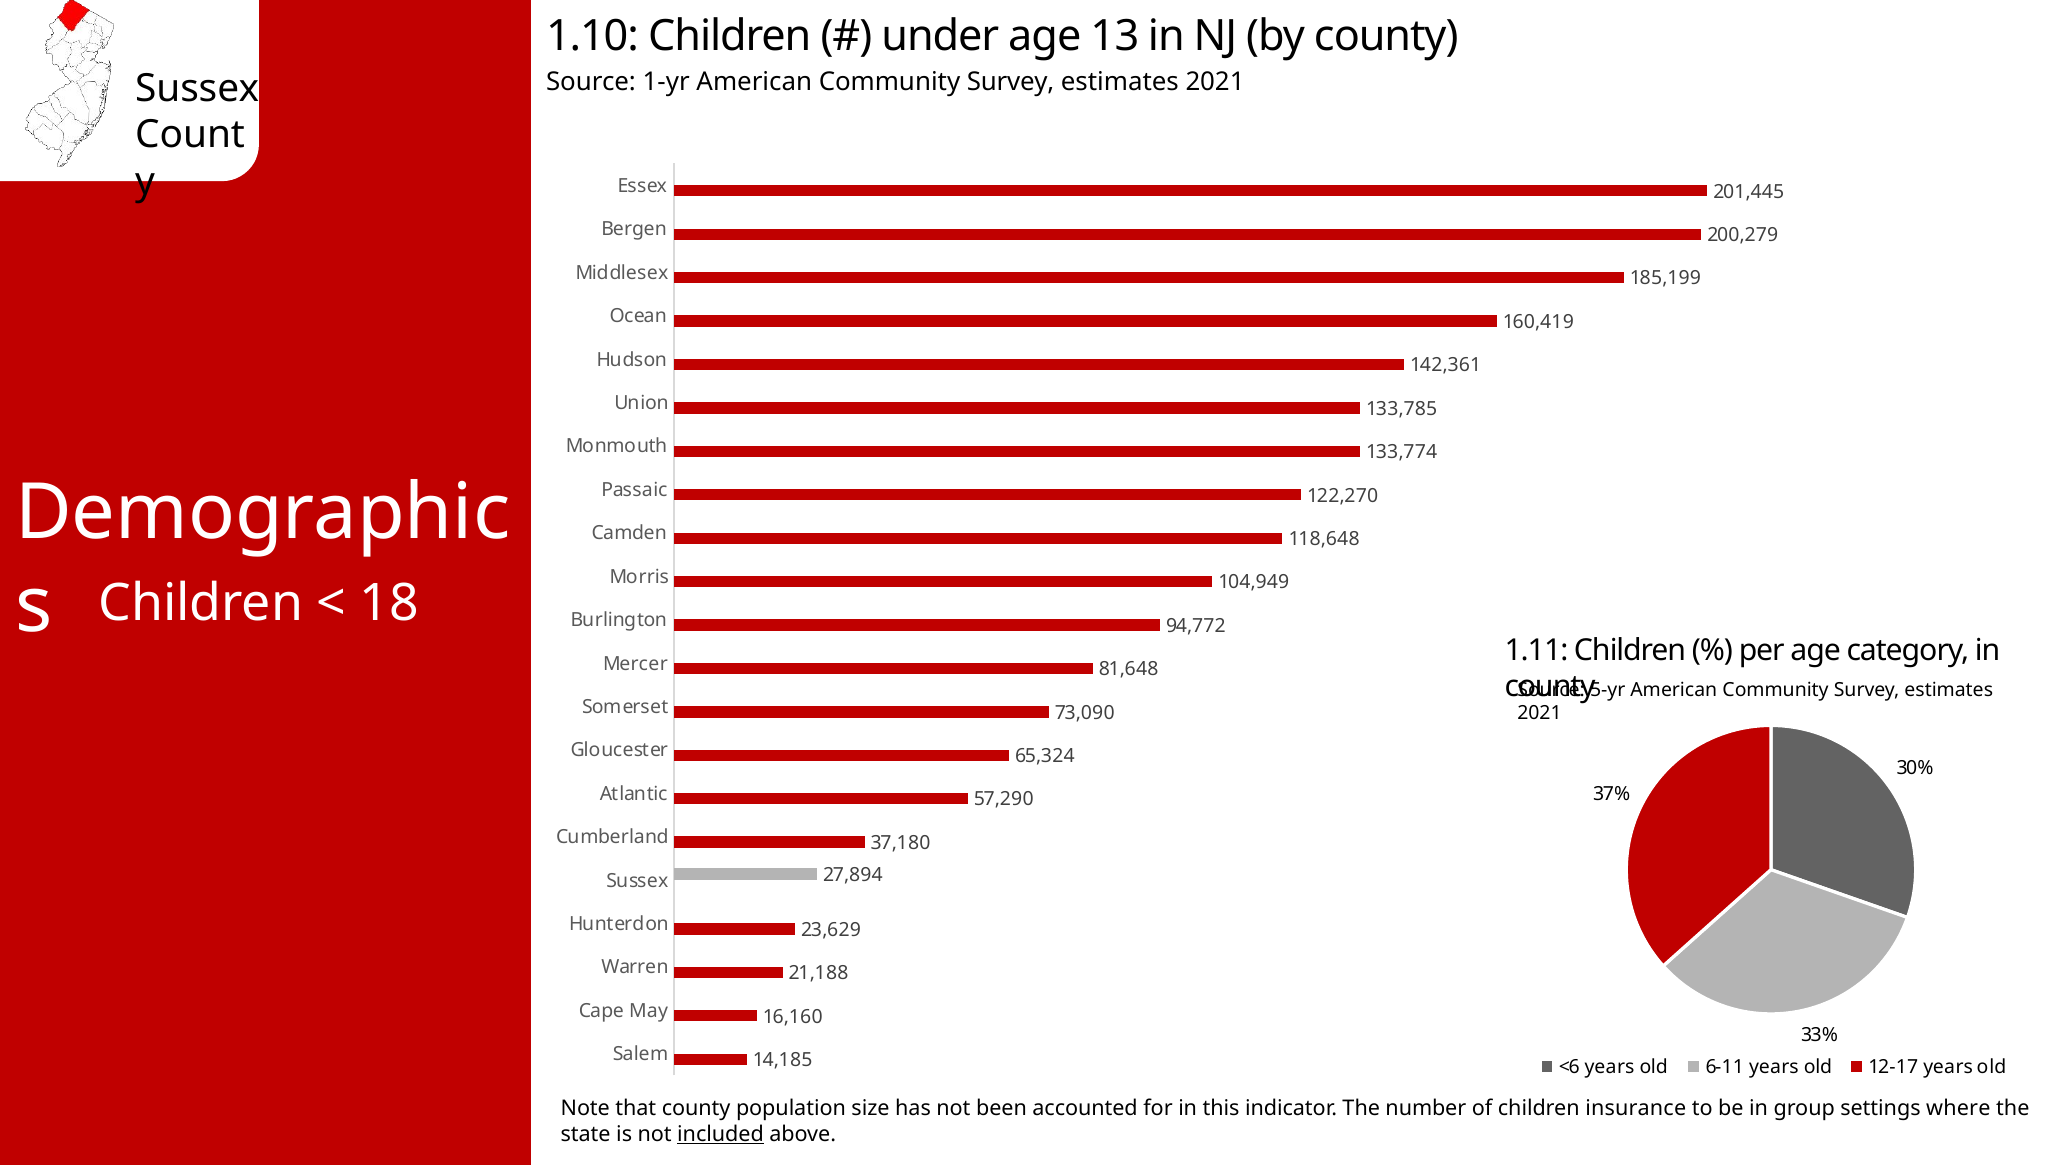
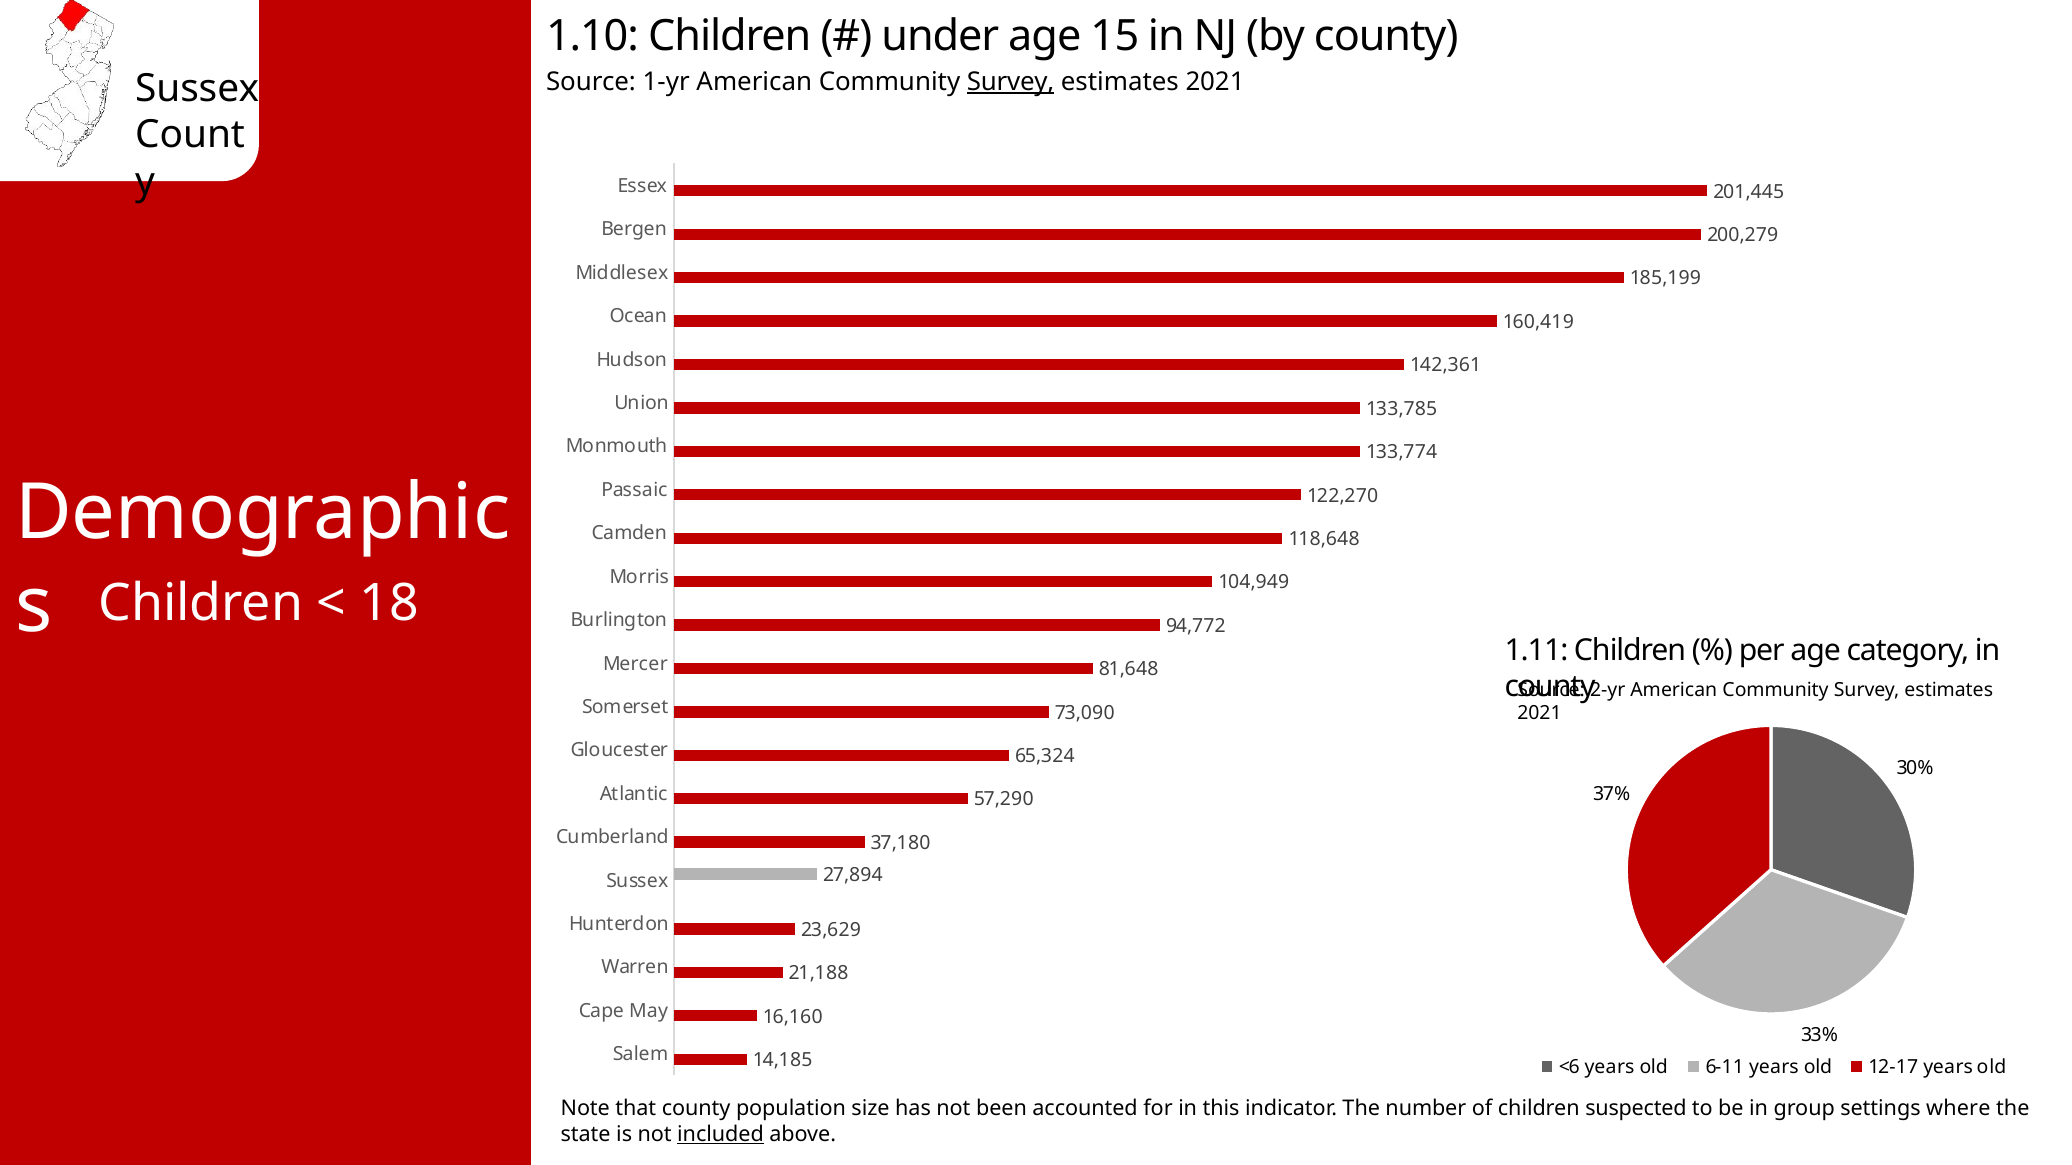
13: 13 -> 15
Survey at (1011, 82) underline: none -> present
5-yr: 5-yr -> 2-yr
insurance: insurance -> suspected
